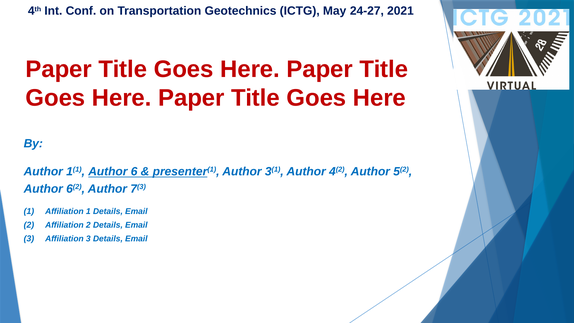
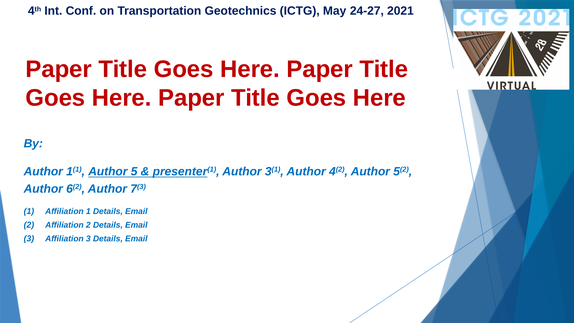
6: 6 -> 5
